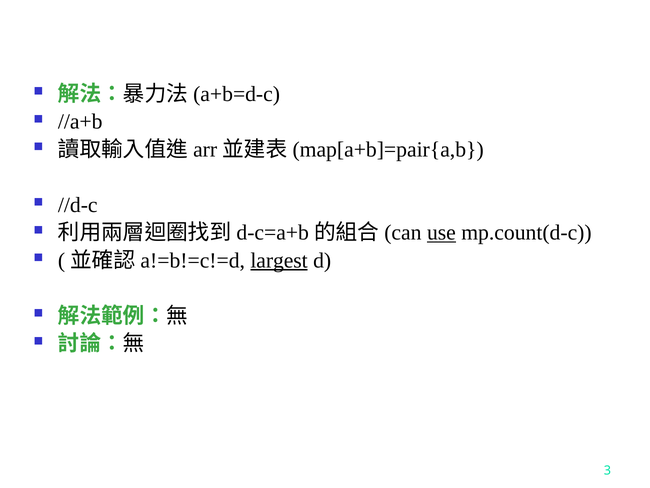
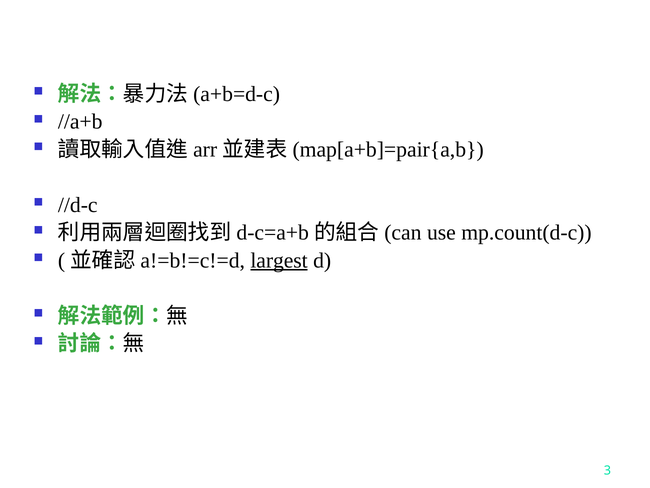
use underline: present -> none
